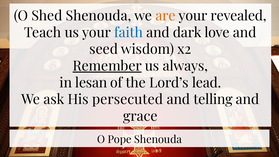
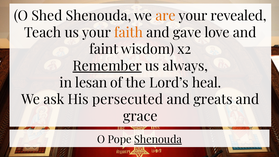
faith colour: blue -> orange
dark: dark -> gave
seed: seed -> faint
lead: lead -> heal
telling: telling -> greats
Shenouda at (158, 140) underline: none -> present
